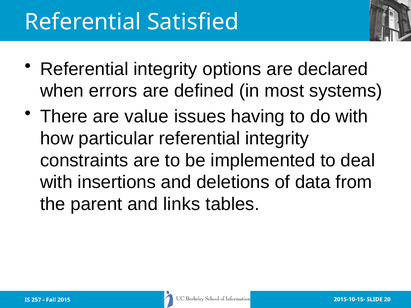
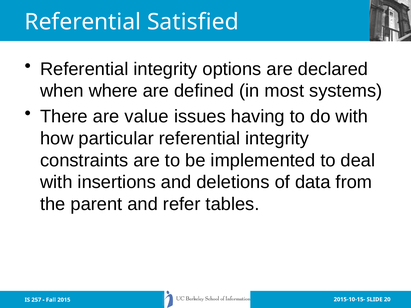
errors: errors -> where
links: links -> refer
